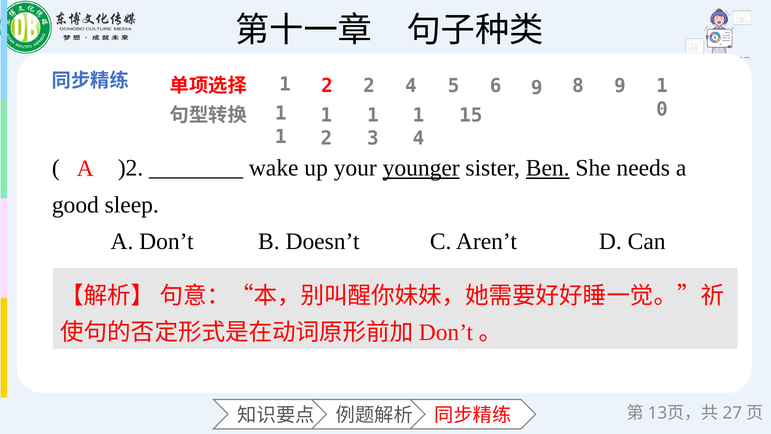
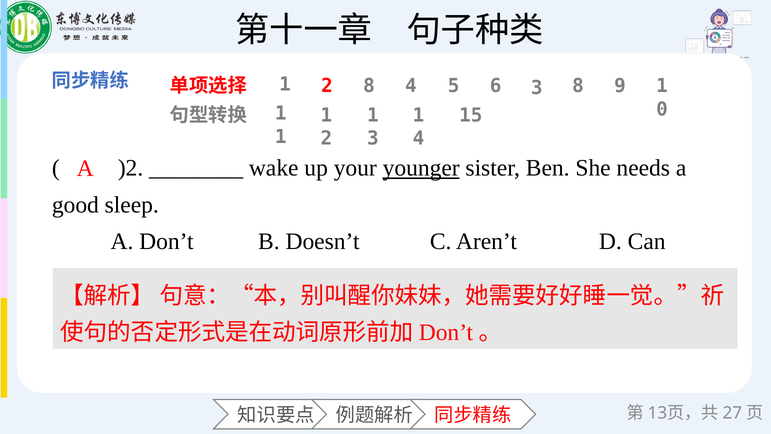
2 2: 2 -> 8
6 9: 9 -> 3
Ben underline: present -> none
